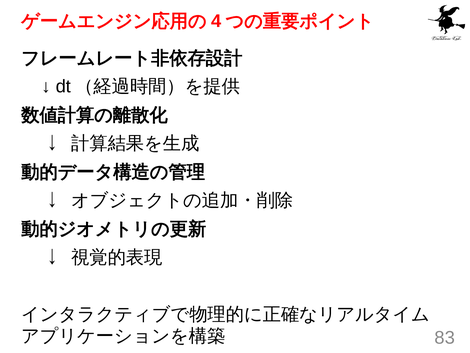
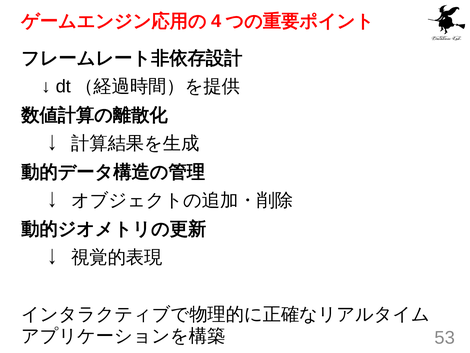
83: 83 -> 53
